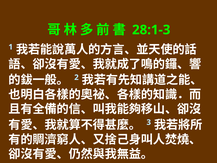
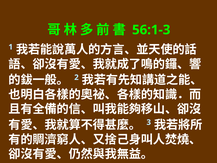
28:1-3: 28:1-3 -> 56:1-3
